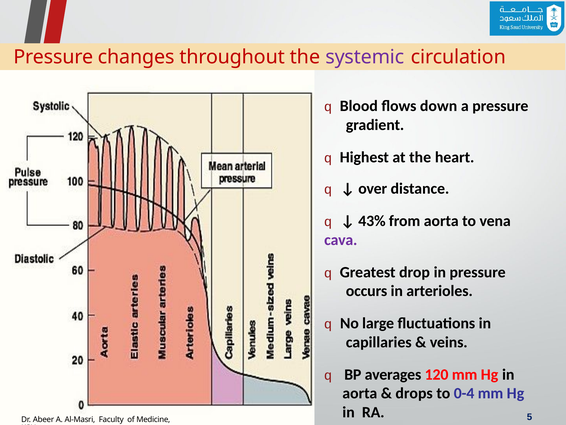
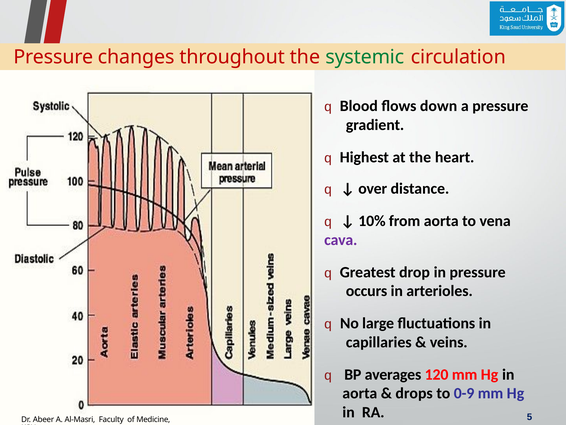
systemic colour: purple -> green
43%: 43% -> 10%
0-4: 0-4 -> 0-9
